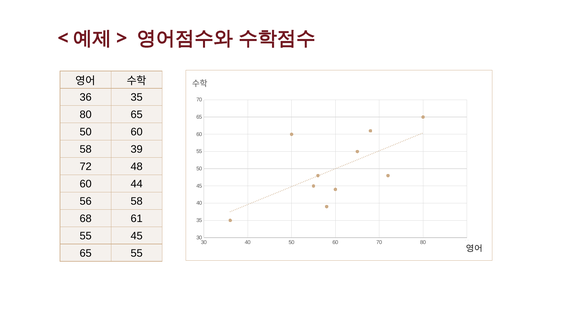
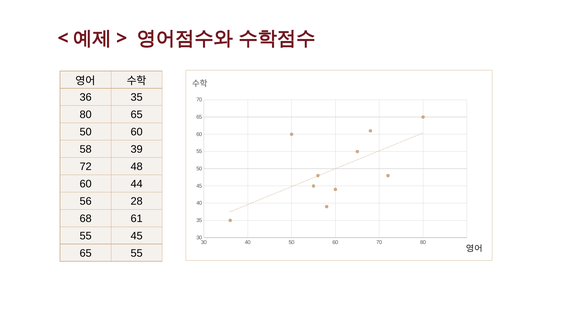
56 58: 58 -> 28
